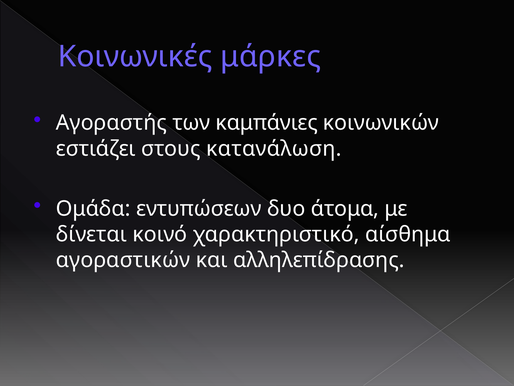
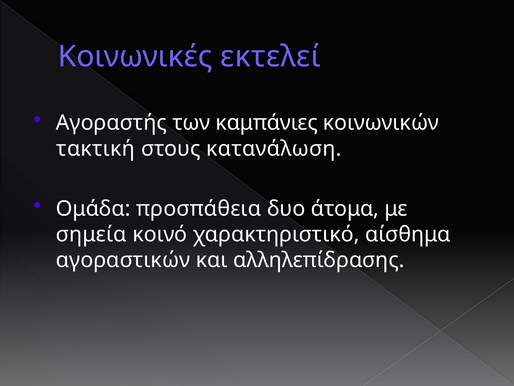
μάρκες: μάρκες -> εκτελεί
εστιάζει: εστιάζει -> τακτική
εντυπώσεων: εντυπώσεων -> προσπάθεια
δίνεται: δίνεται -> σημεία
